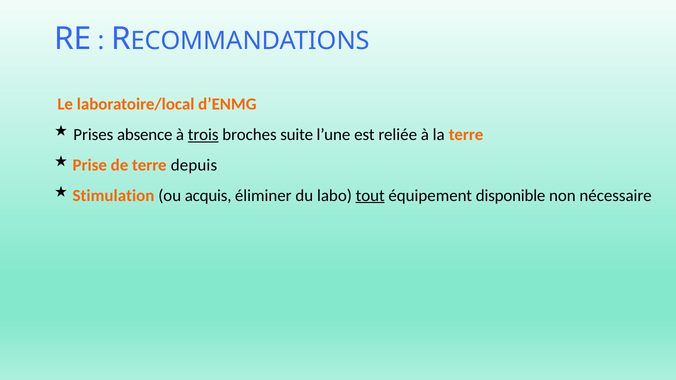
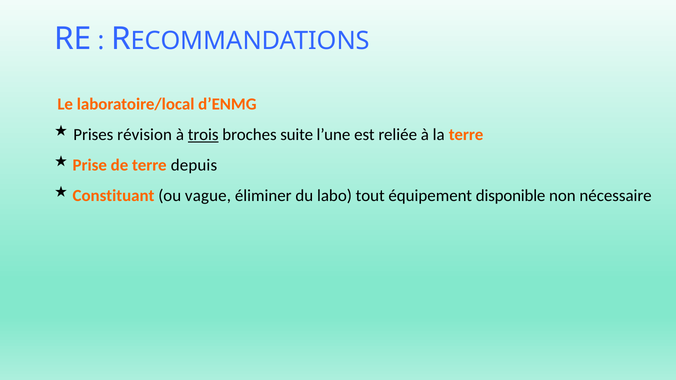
absence: absence -> révision
Stimulation: Stimulation -> Constituant
acquis: acquis -> vague
tout underline: present -> none
